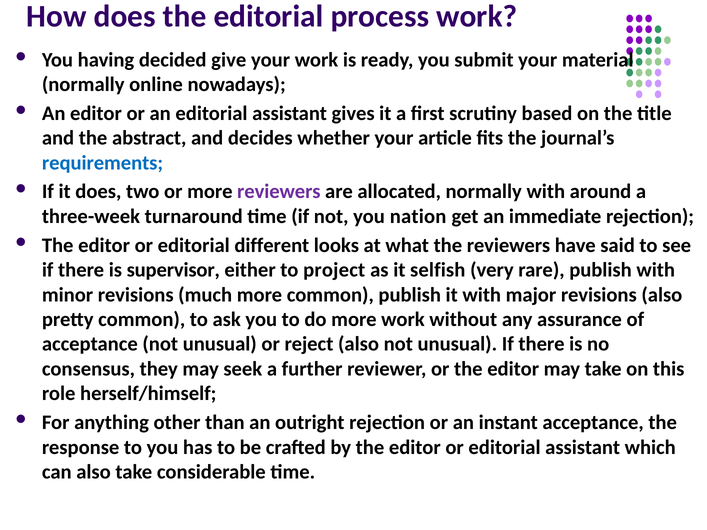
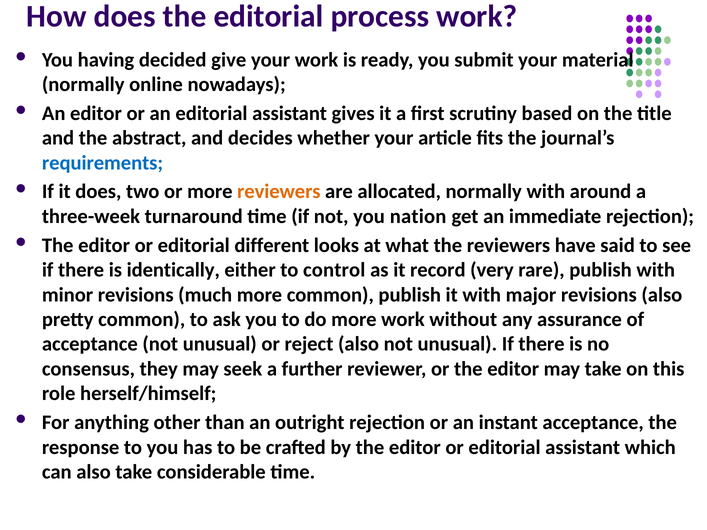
reviewers at (279, 192) colour: purple -> orange
supervisor: supervisor -> identically
project: project -> control
selfish: selfish -> record
